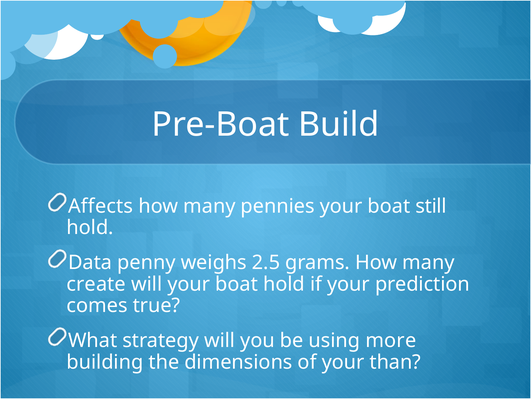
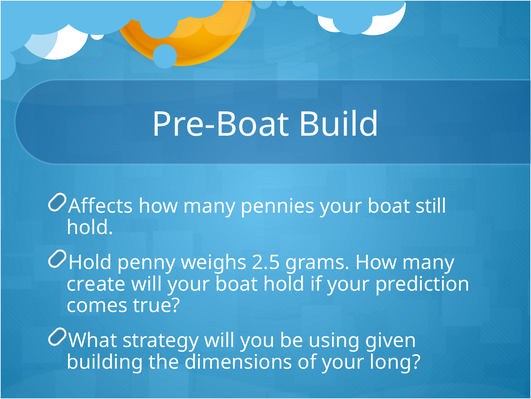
Data at (90, 262): Data -> Hold
more: more -> given
than: than -> long
